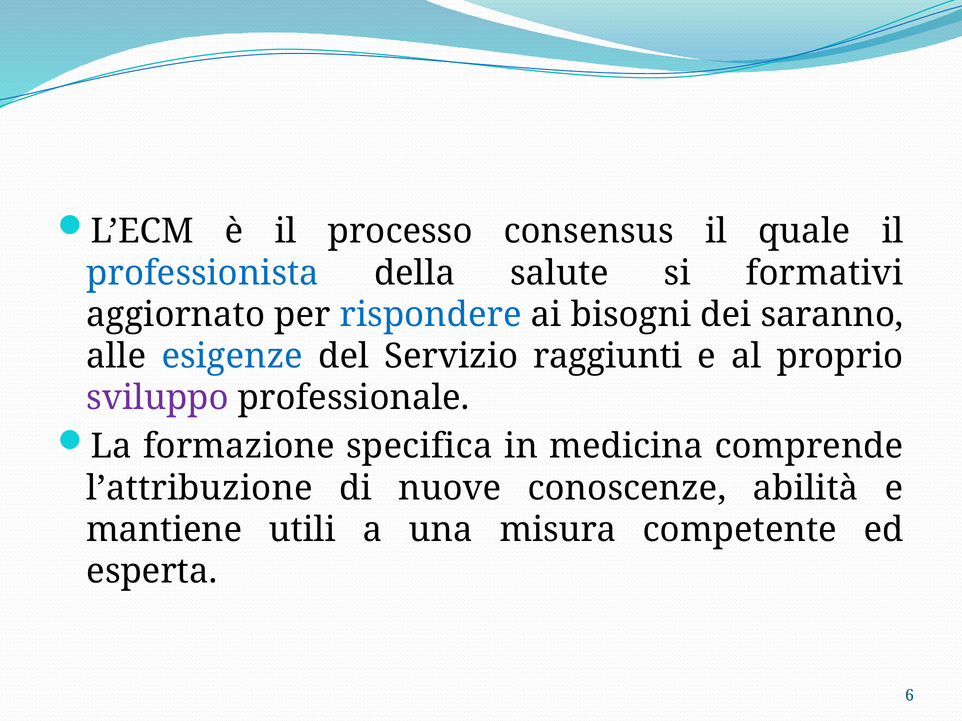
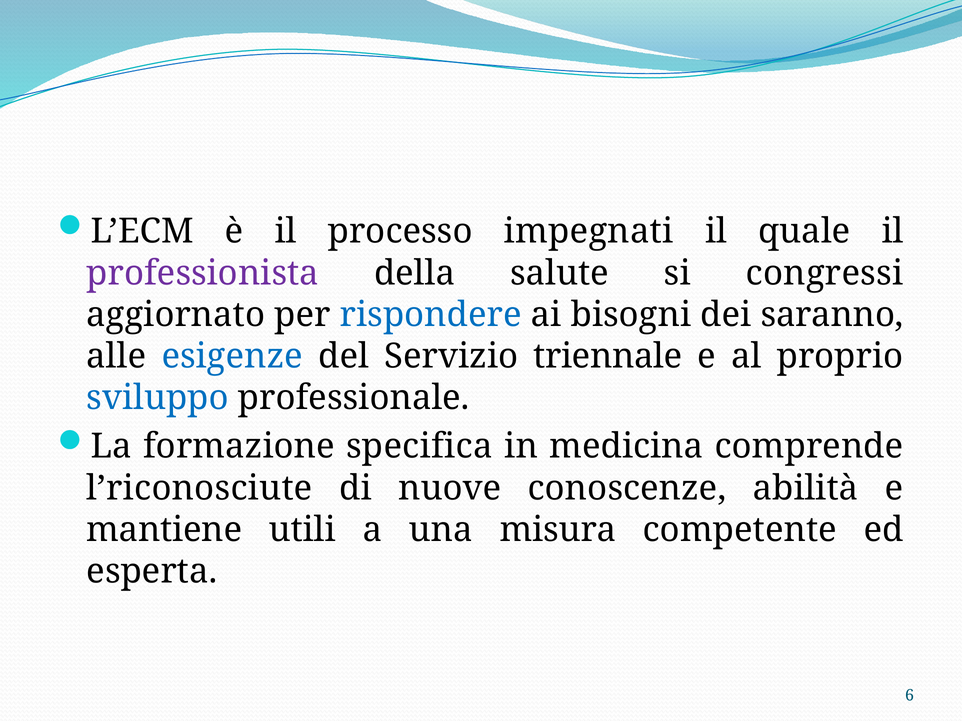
consensus: consensus -> impegnati
professionista colour: blue -> purple
formativi: formativi -> congressi
raggiunti: raggiunti -> triennale
sviluppo colour: purple -> blue
l’attribuzione: l’attribuzione -> l’riconosciute
